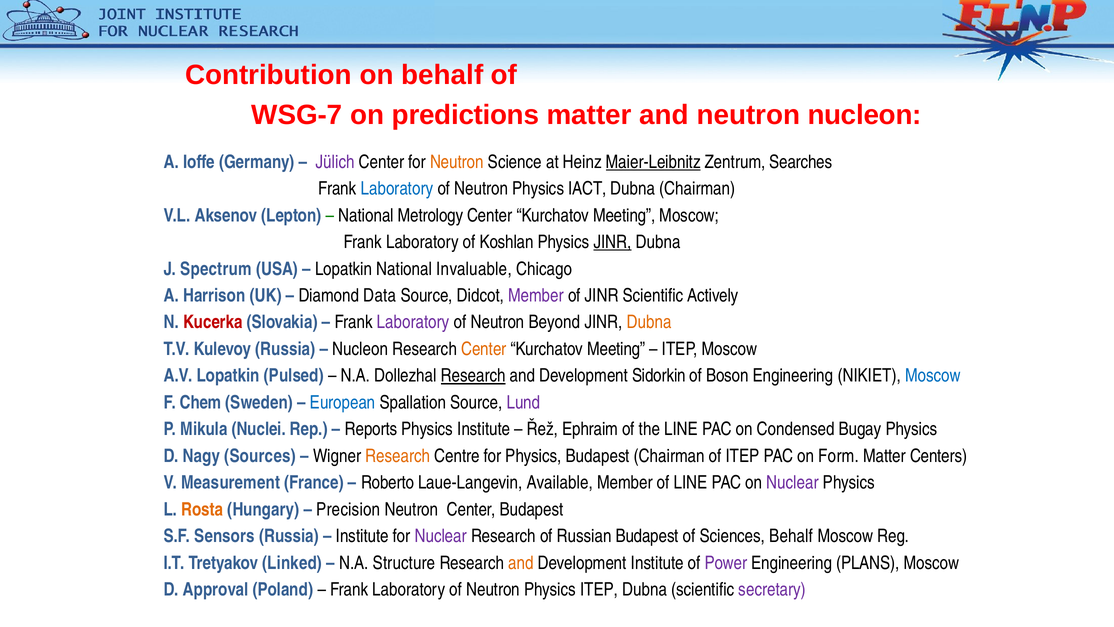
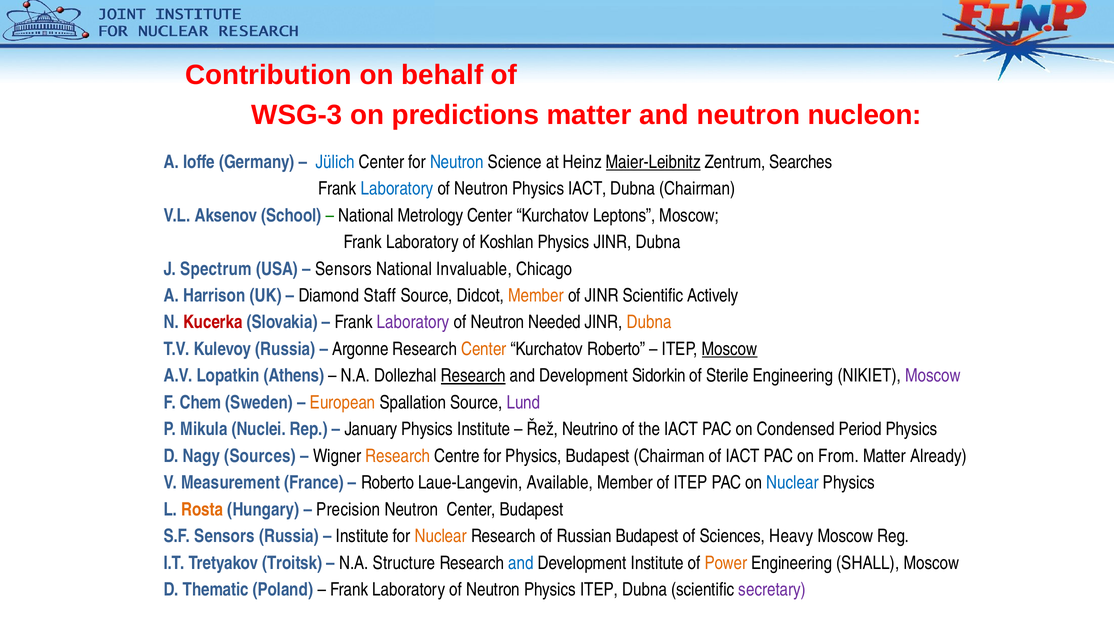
WSG-7: WSG-7 -> WSG-3
Jülich colour: purple -> blue
Neutron at (457, 162) colour: orange -> blue
Lepton: Lepton -> School
Meeting at (624, 215): Meeting -> Leptons
JINR at (613, 242) underline: present -> none
Lopatkin at (344, 269): Lopatkin -> Sensors
Data: Data -> Staff
Member at (536, 295) colour: purple -> orange
Beyond: Beyond -> Needed
Nucleon at (360, 349): Nucleon -> Argonne
Meeting at (616, 349): Meeting -> Roberto
Moscow at (730, 349) underline: none -> present
Pulsed: Pulsed -> Athens
Boson: Boson -> Sterile
Moscow at (933, 376) colour: blue -> purple
European colour: blue -> orange
Reports: Reports -> January
Ephraim: Ephraim -> Neutrino
the LINE: LINE -> IACT
Bugay: Bugay -> Period
of ITEP: ITEP -> IACT
Form: Form -> From
Centers: Centers -> Already
of LINE: LINE -> ITEP
Nuclear at (793, 482) colour: purple -> blue
Nuclear at (441, 536) colour: purple -> orange
Sciences Behalf: Behalf -> Heavy
Linked: Linked -> Troitsk
and at (521, 563) colour: orange -> blue
Power colour: purple -> orange
PLANS: PLANS -> SHALL
Approval: Approval -> Thematic
